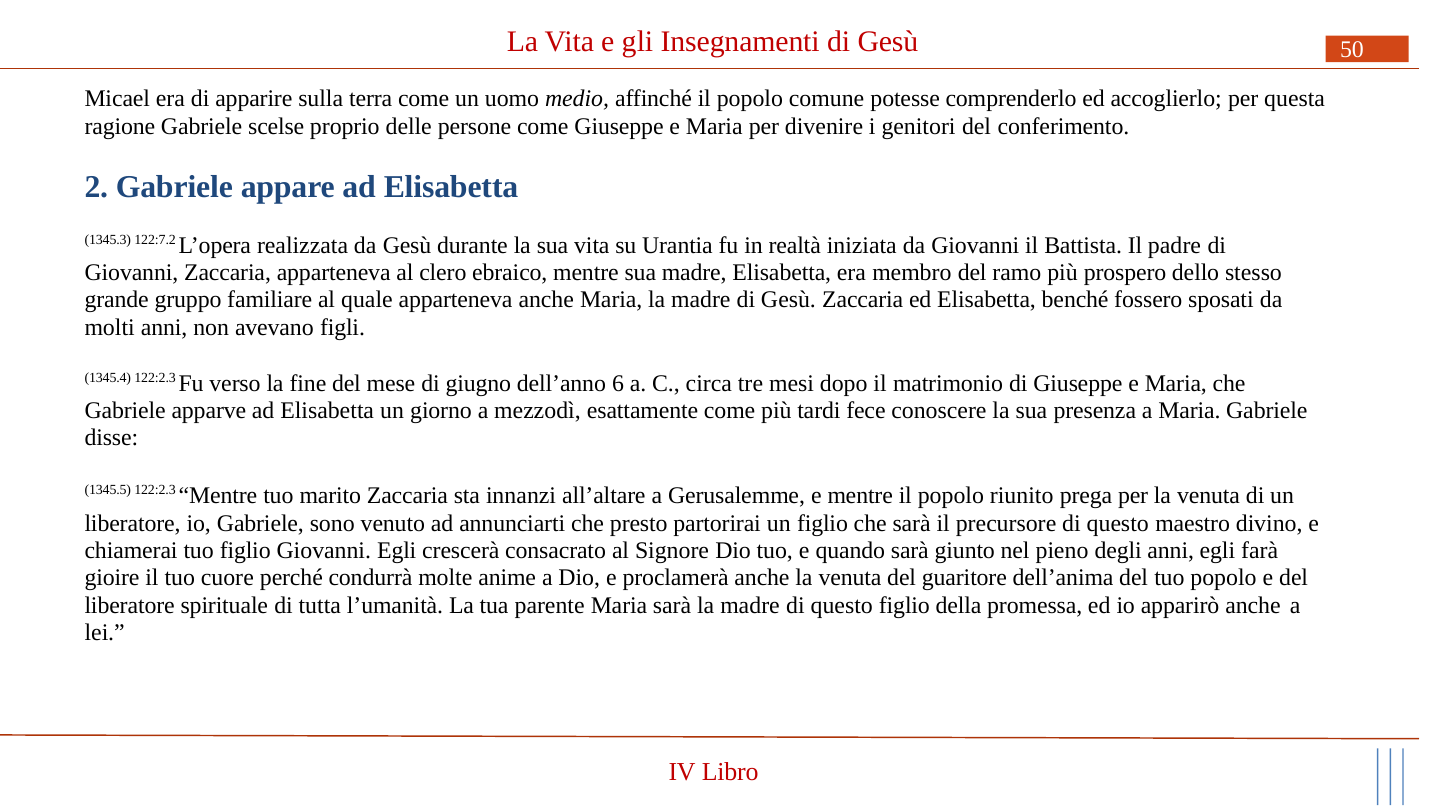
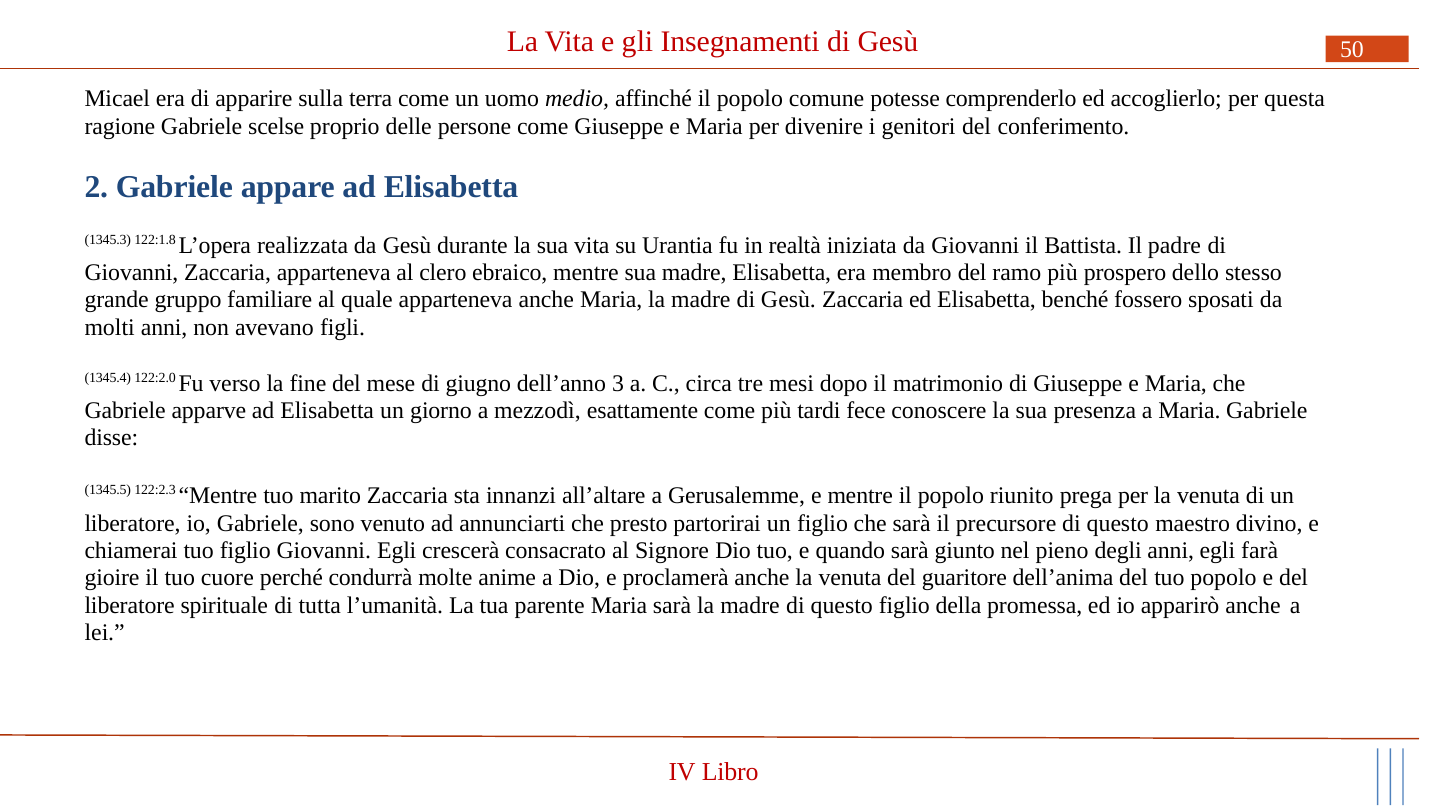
122:7.2: 122:7.2 -> 122:1.8
1345.4 122:2.3: 122:2.3 -> 122:2.0
6: 6 -> 3
